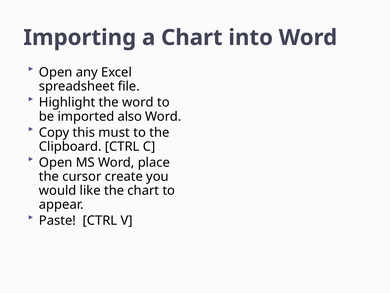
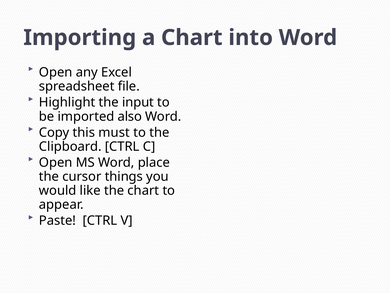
the word: word -> input
create: create -> things
